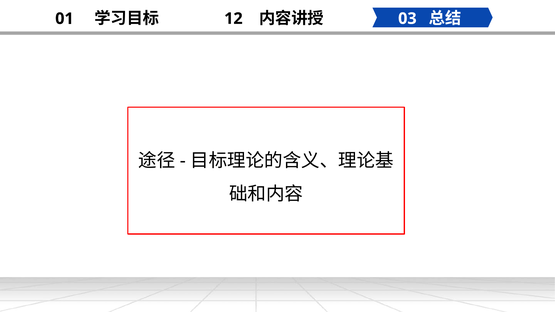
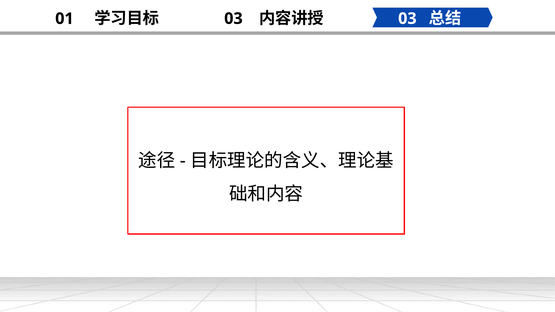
12 at (233, 19): 12 -> 03
